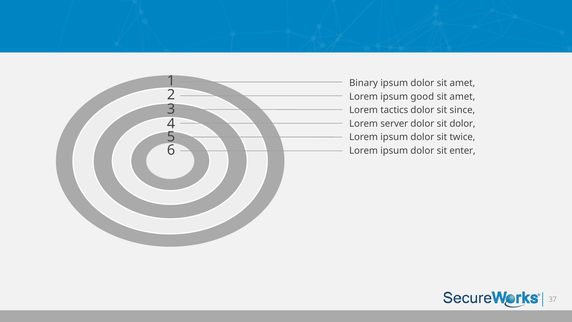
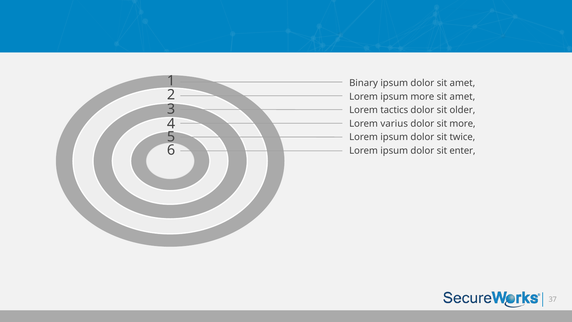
ipsum good: good -> more
since: since -> older
server: server -> varius
sit dolor: dolor -> more
